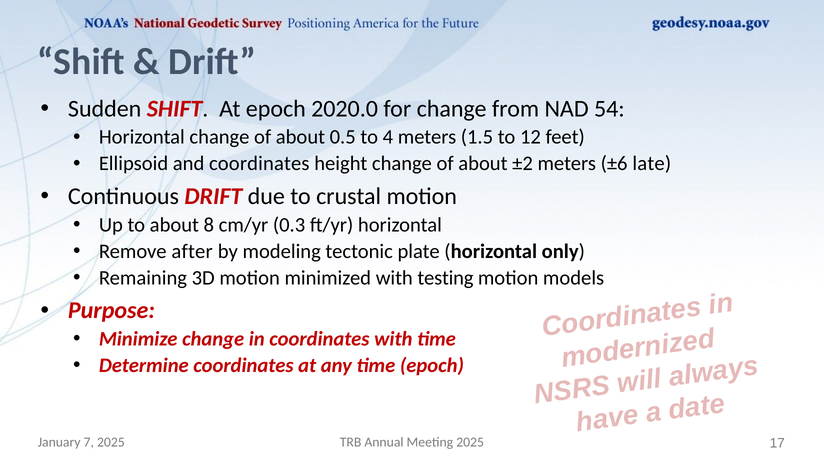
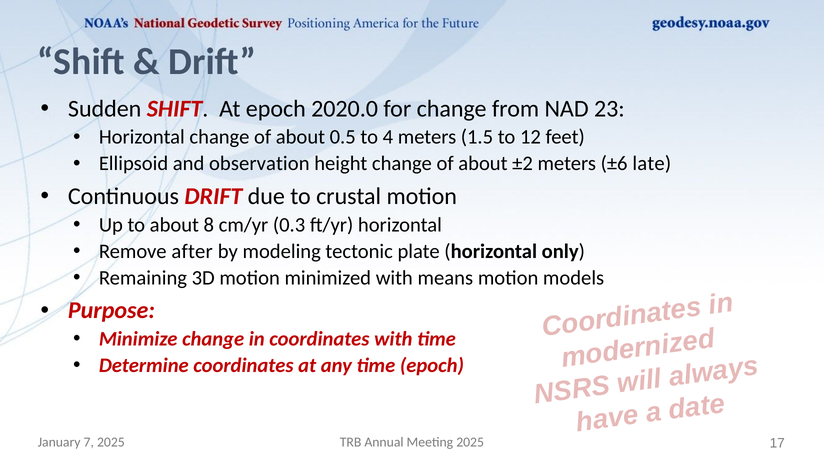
54: 54 -> 23
and coordinates: coordinates -> observation
testing: testing -> means
